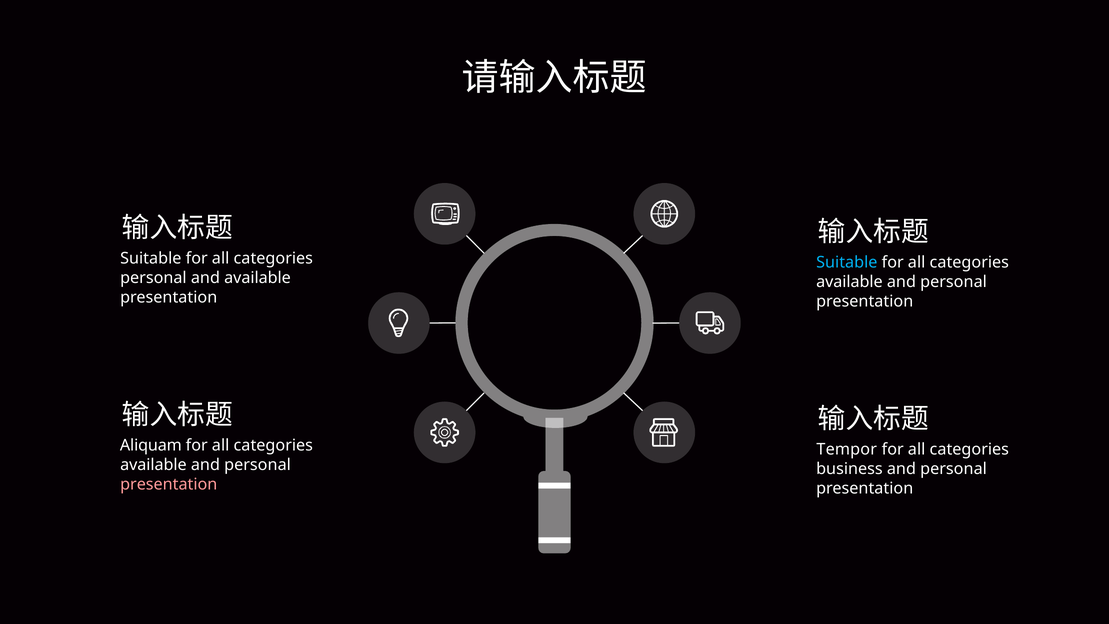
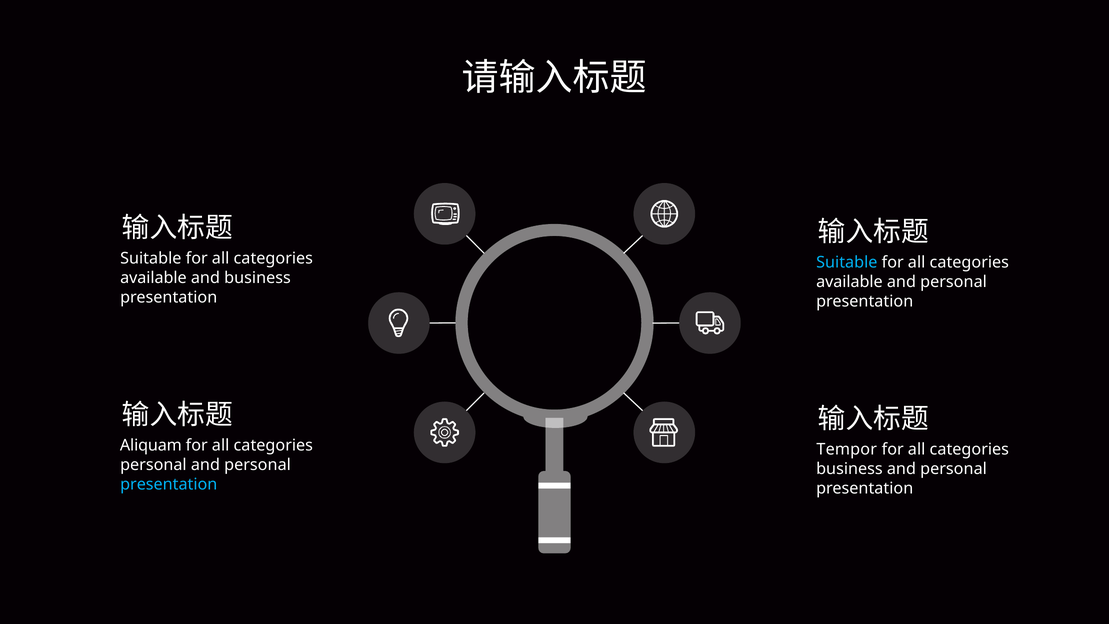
personal at (153, 278): personal -> available
and available: available -> business
available at (153, 465): available -> personal
presentation at (169, 484) colour: pink -> light blue
